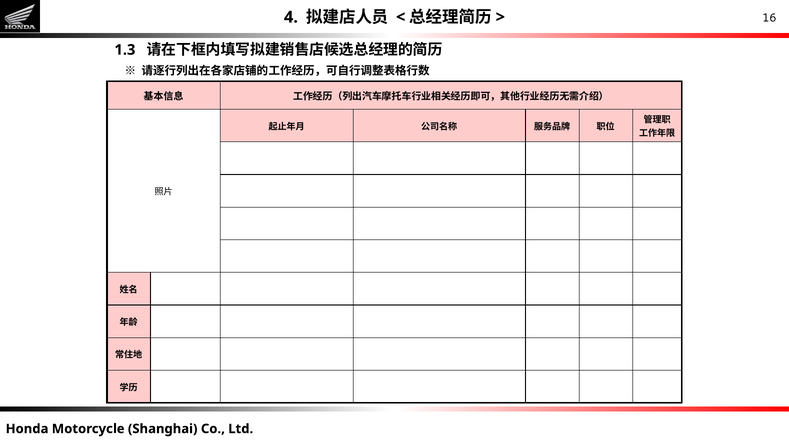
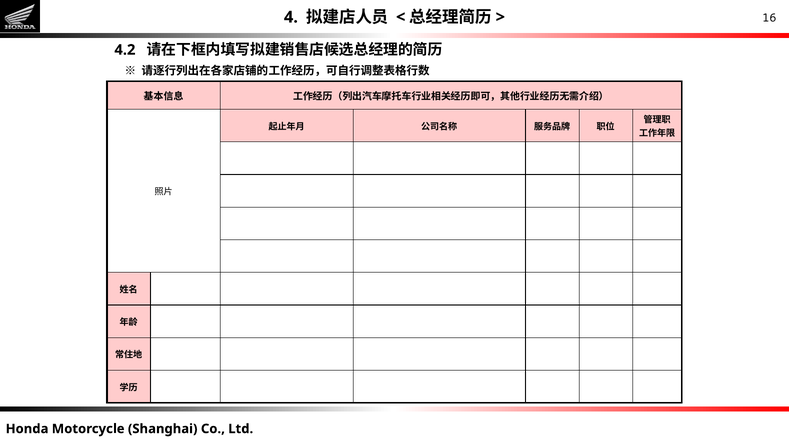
1.3: 1.3 -> 4.2
